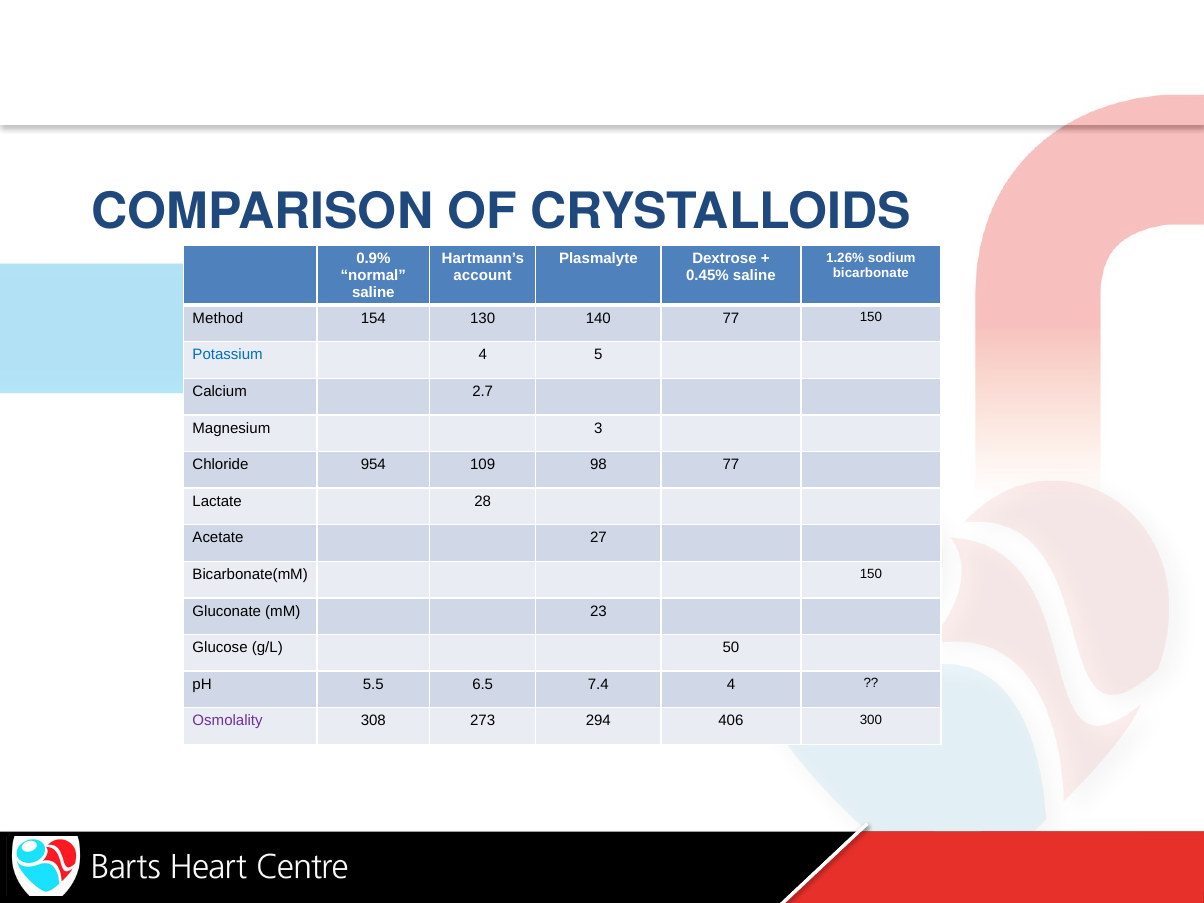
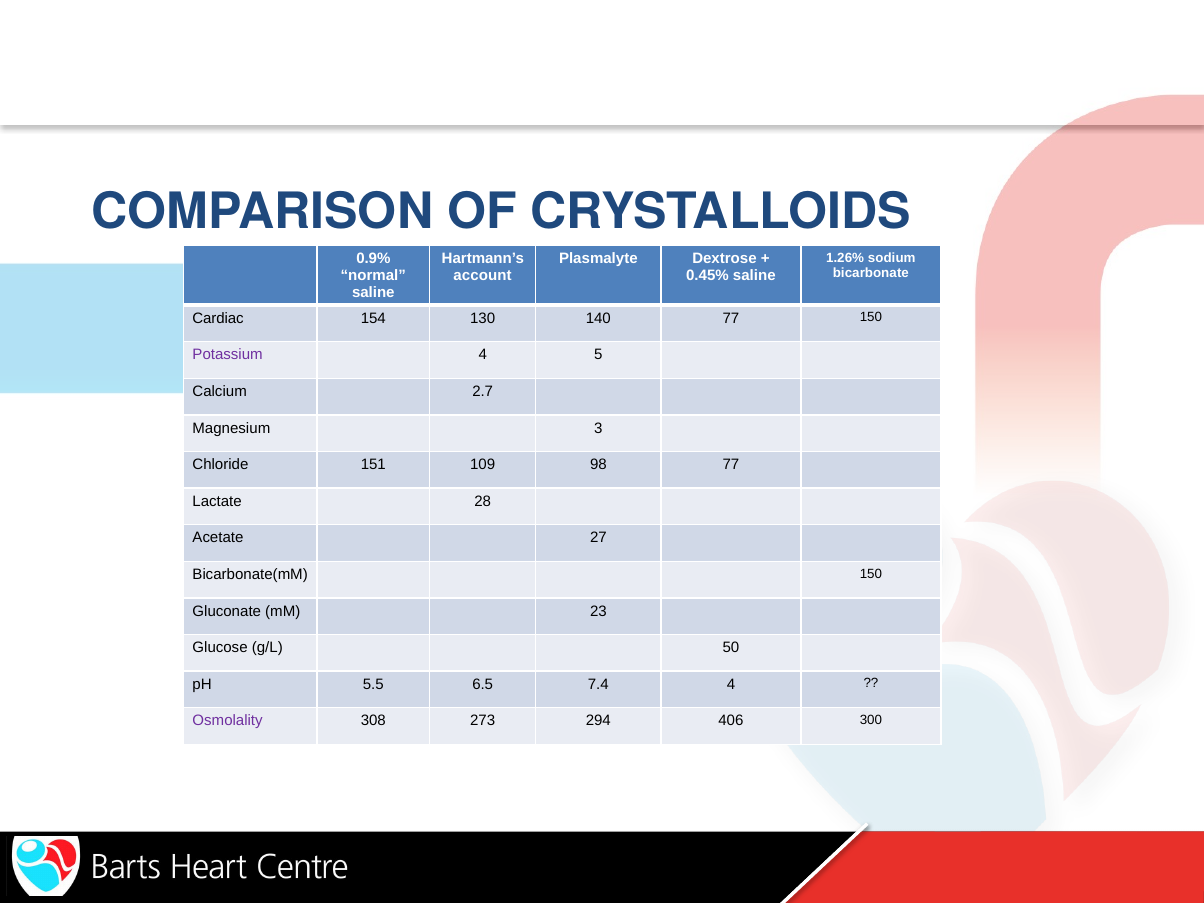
Method: Method -> Cardiac
Potassium colour: blue -> purple
954: 954 -> 151
